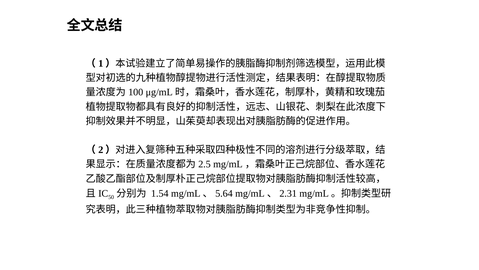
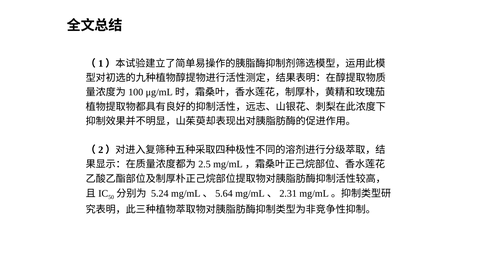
1.54: 1.54 -> 5.24
